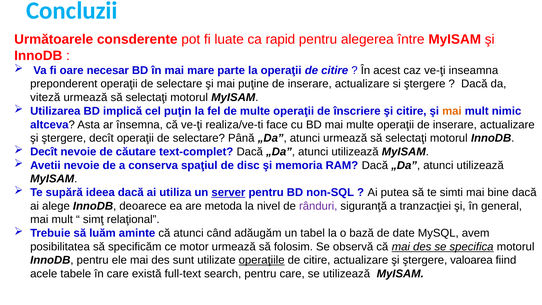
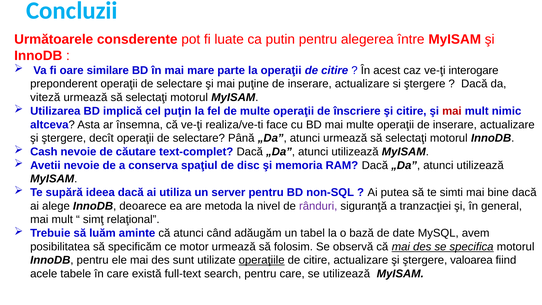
rapid: rapid -> putin
necesar: necesar -> similare
inseamna: inseamna -> interogare
mai at (452, 111) colour: orange -> red
Decît at (44, 152): Decît -> Cash
server underline: present -> none
